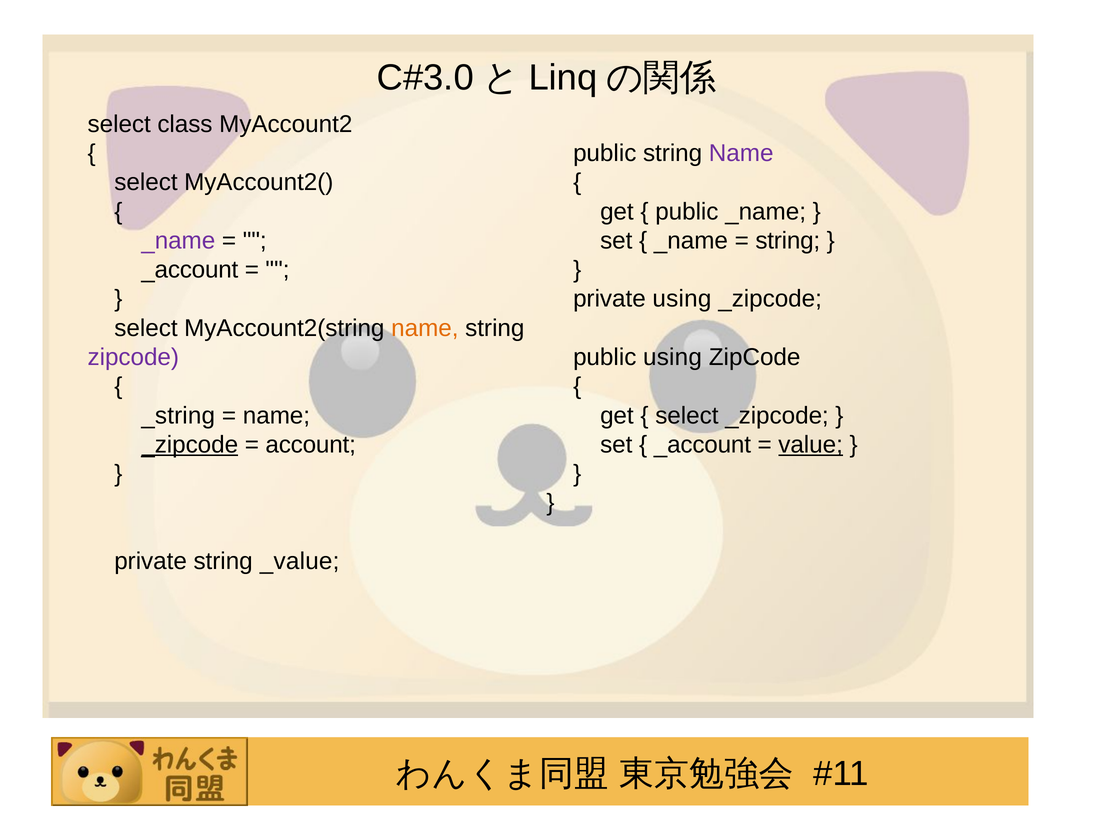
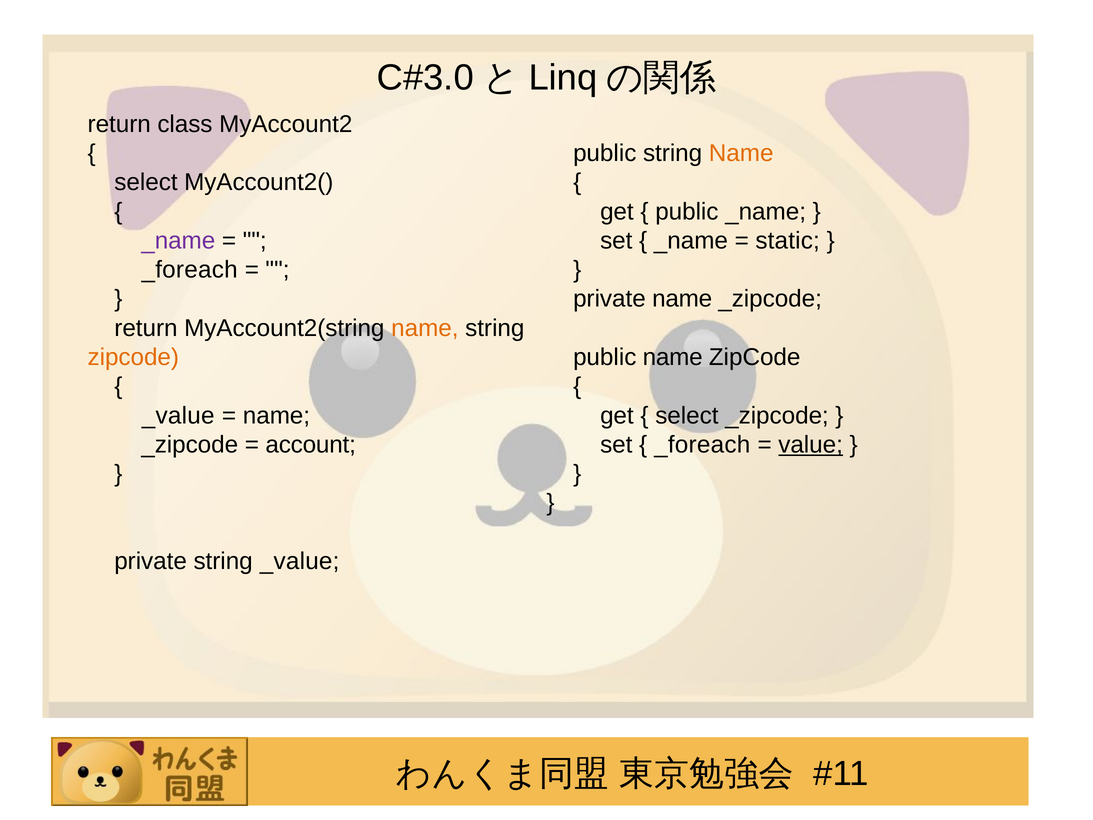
select at (119, 124): select -> return
Name at (741, 153) colour: purple -> orange
string at (788, 241): string -> static
_account at (190, 270): _account -> _foreach
private using: using -> name
select at (146, 328): select -> return
zipcode at (133, 357) colour: purple -> orange
public using: using -> name
_string at (178, 415): _string -> _value
_zipcode at (190, 445) underline: present -> none
_account at (702, 445): _account -> _foreach
